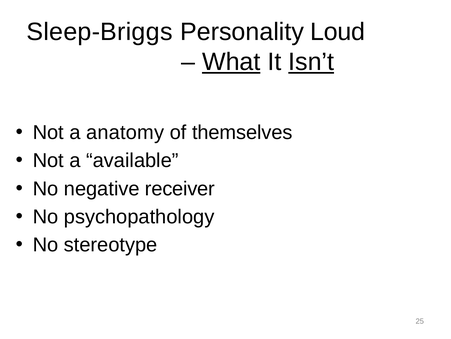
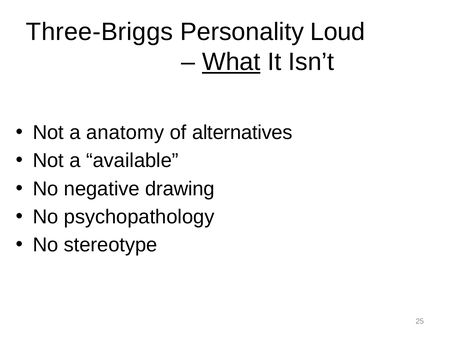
Sleep-Briggs: Sleep-Briggs -> Three-Briggs
Isn’t underline: present -> none
themselves: themselves -> alternatives
receiver: receiver -> drawing
